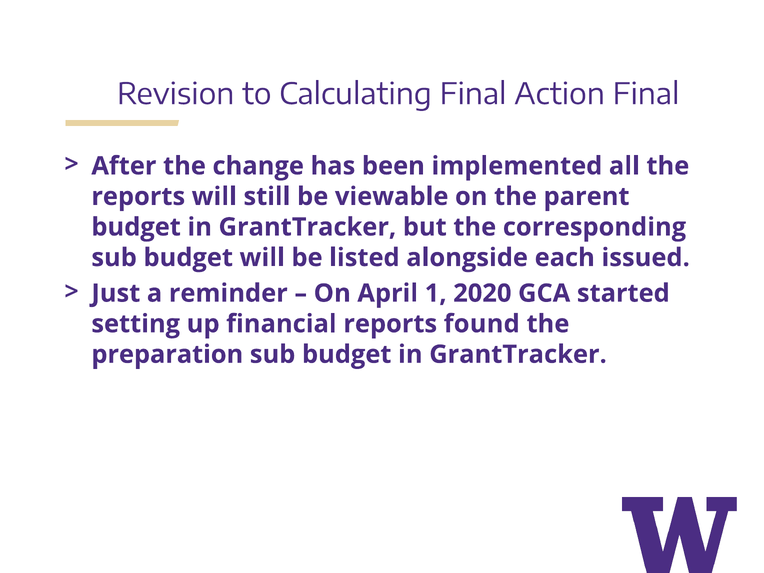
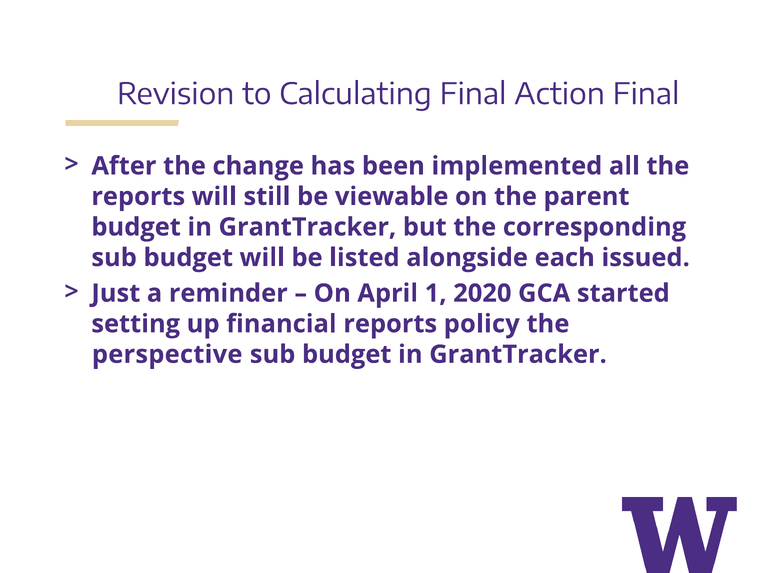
found: found -> policy
preparation: preparation -> perspective
